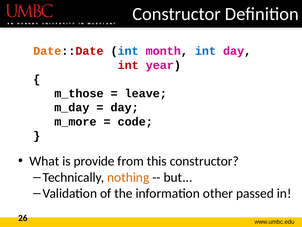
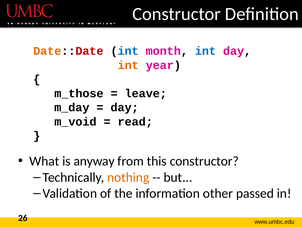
int at (128, 65) colour: red -> orange
m_more: m_more -> m_void
code: code -> read
provide: provide -> anyway
